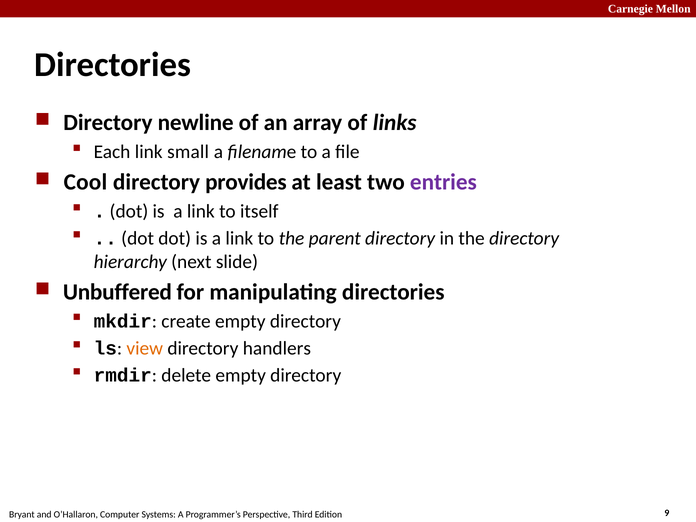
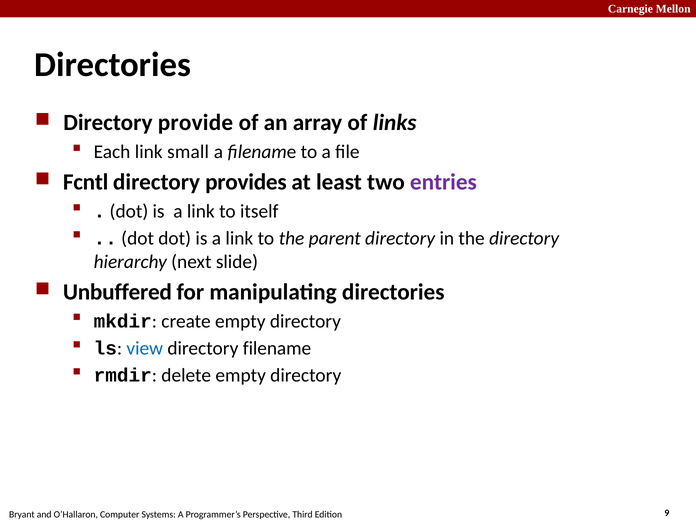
newline: newline -> provide
Cool: Cool -> Fcntl
view colour: orange -> blue
directory handlers: handlers -> filename
